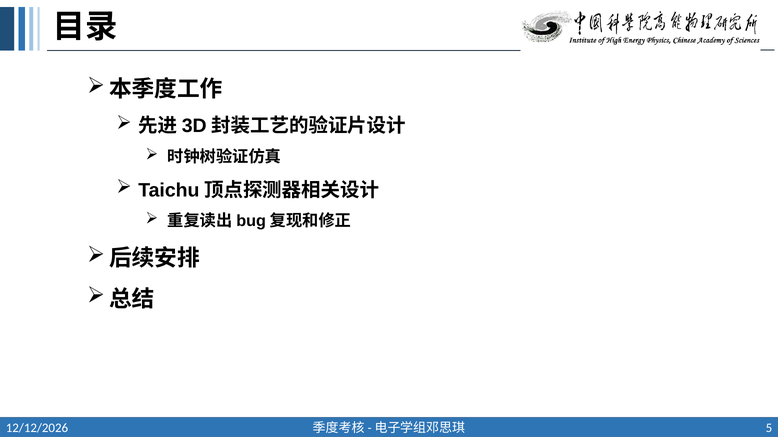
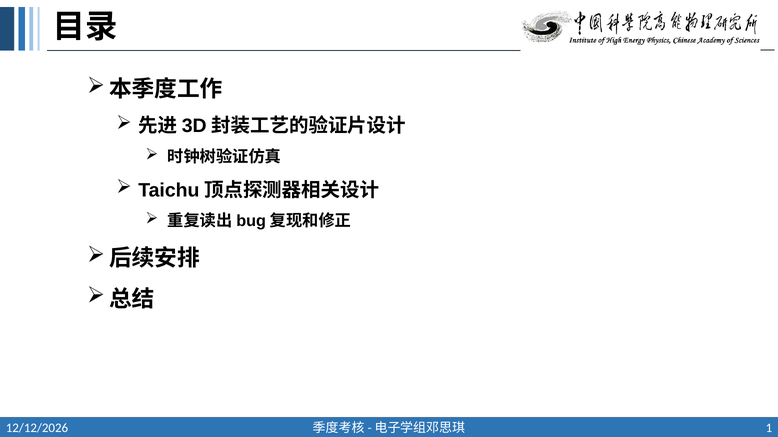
5: 5 -> 1
